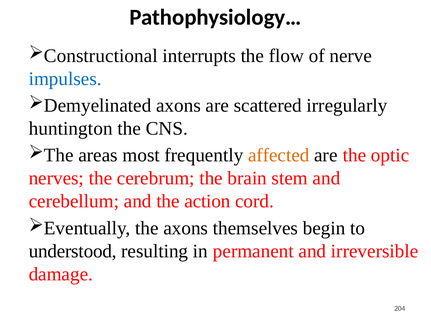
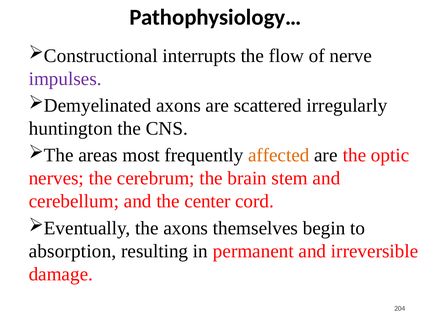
impulses colour: blue -> purple
action: action -> center
understood: understood -> absorption
